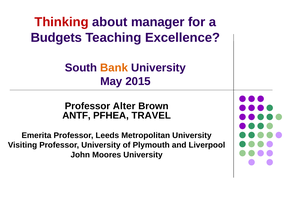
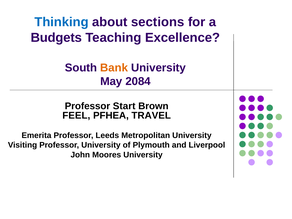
Thinking colour: red -> blue
manager: manager -> sections
2015: 2015 -> 2084
Alter: Alter -> Start
ANTF: ANTF -> FEEL
